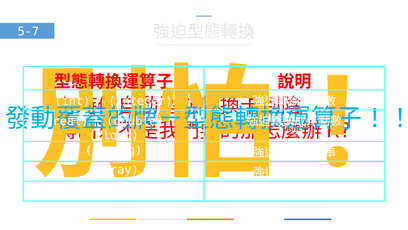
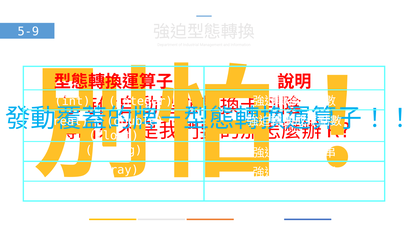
5-7: 5-7 -> 5-9
